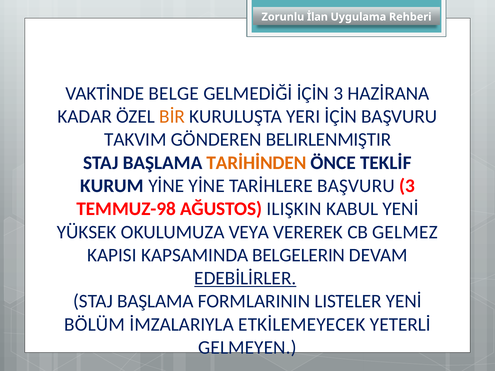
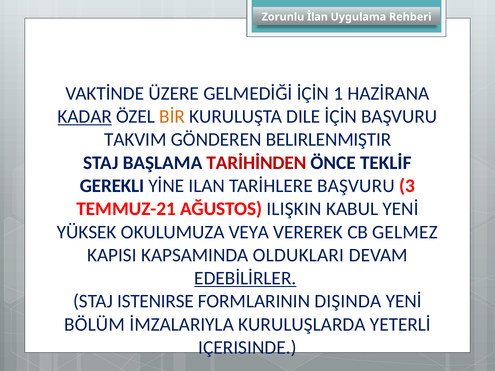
BELGE: BELGE -> ÜZERE
İÇİN 3: 3 -> 1
KADAR underline: none -> present
YERI: YERI -> DILE
TARİHİNDEN colour: orange -> red
KURUM: KURUM -> GEREKLI
YİNE YİNE: YİNE -> ILAN
TEMMUZ-98: TEMMUZ-98 -> TEMMUZ-21
BELGELERIN: BELGELERIN -> OLDUKLARI
BAŞLAMA at (155, 302): BAŞLAMA -> ISTENIRSE
LISTELER: LISTELER -> DIŞINDA
ETKİLEMEYECEK: ETKİLEMEYECEK -> KURULUŞLARDA
GELMEYEN: GELMEYEN -> IÇERISINDE
